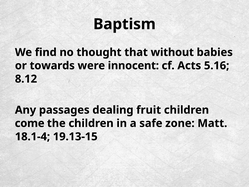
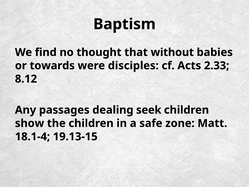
innocent: innocent -> disciples
5.16: 5.16 -> 2.33
fruit: fruit -> seek
come: come -> show
